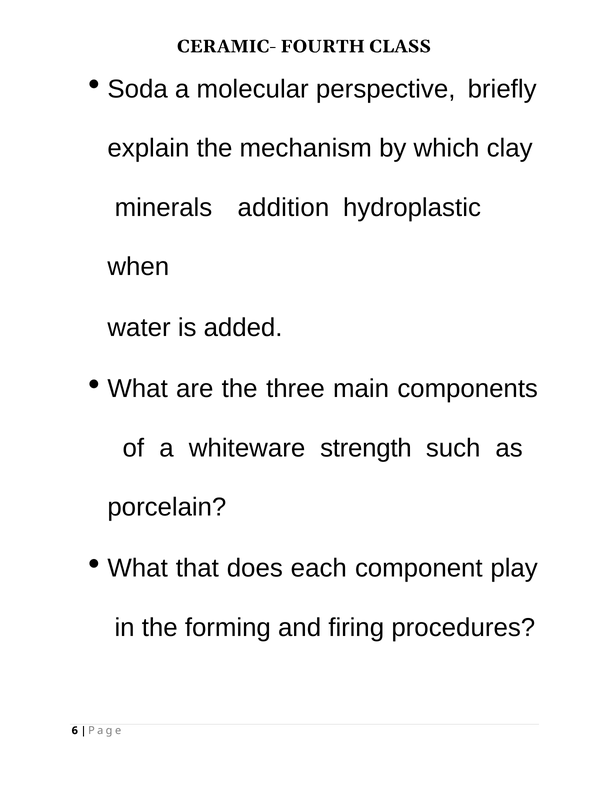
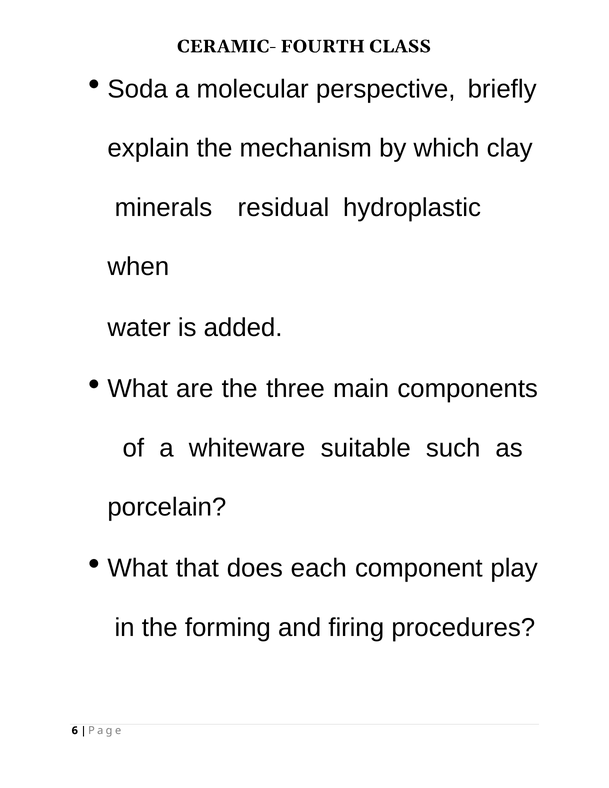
addition: addition -> residual
strength: strength -> suitable
